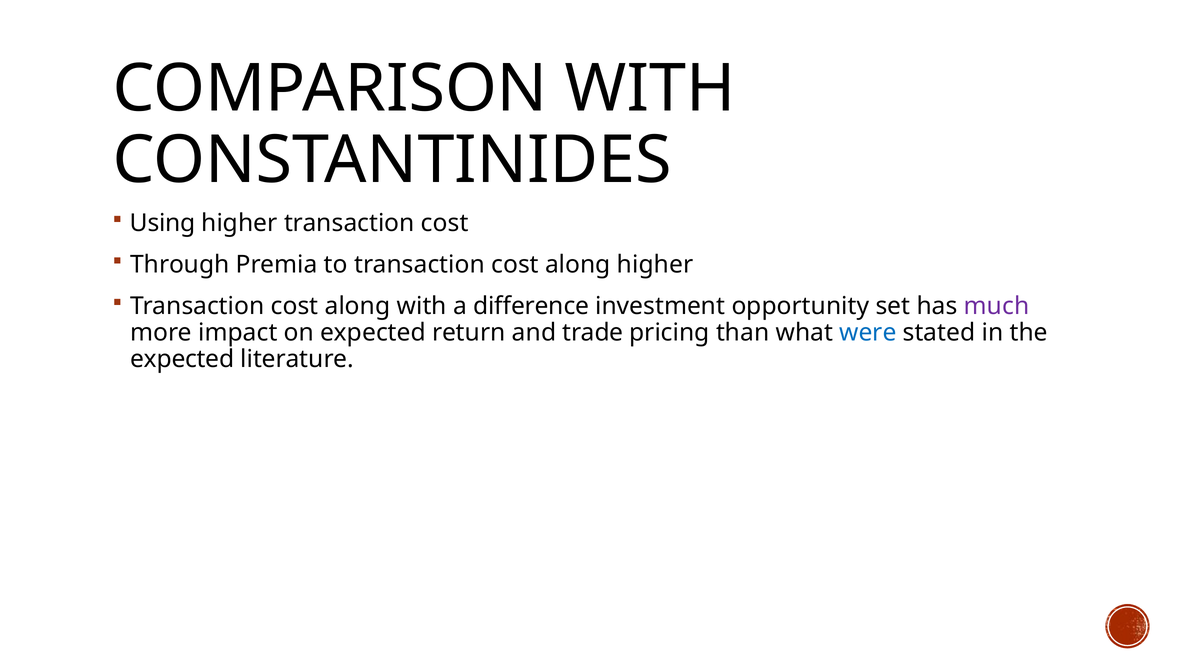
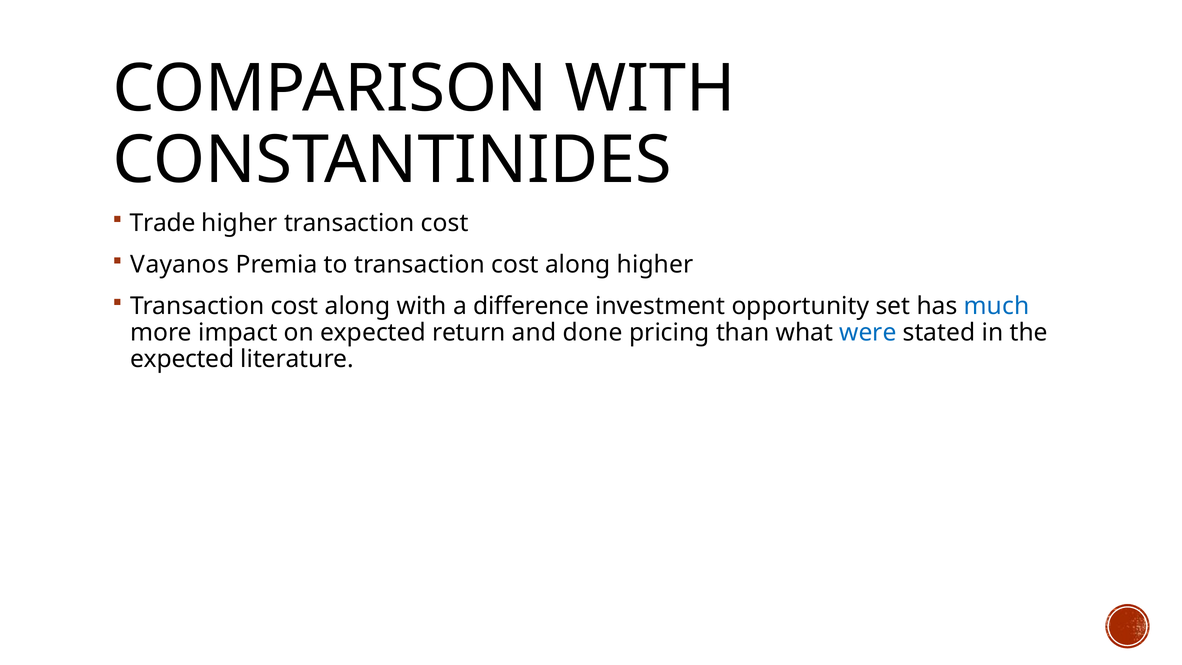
Using: Using -> Trade
Through: Through -> Vayanos
much colour: purple -> blue
trade: trade -> done
